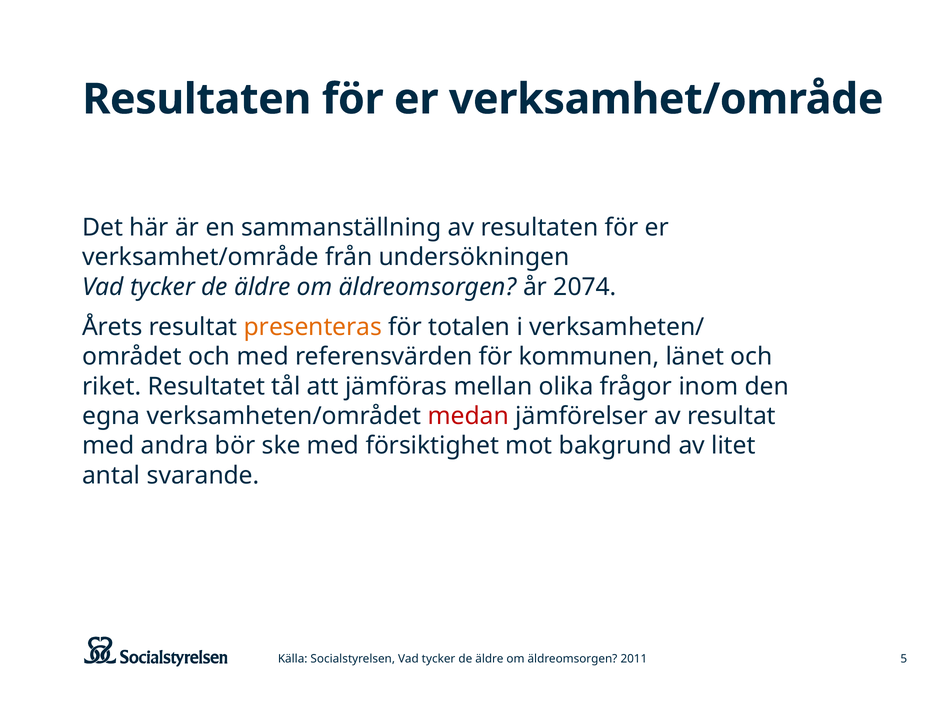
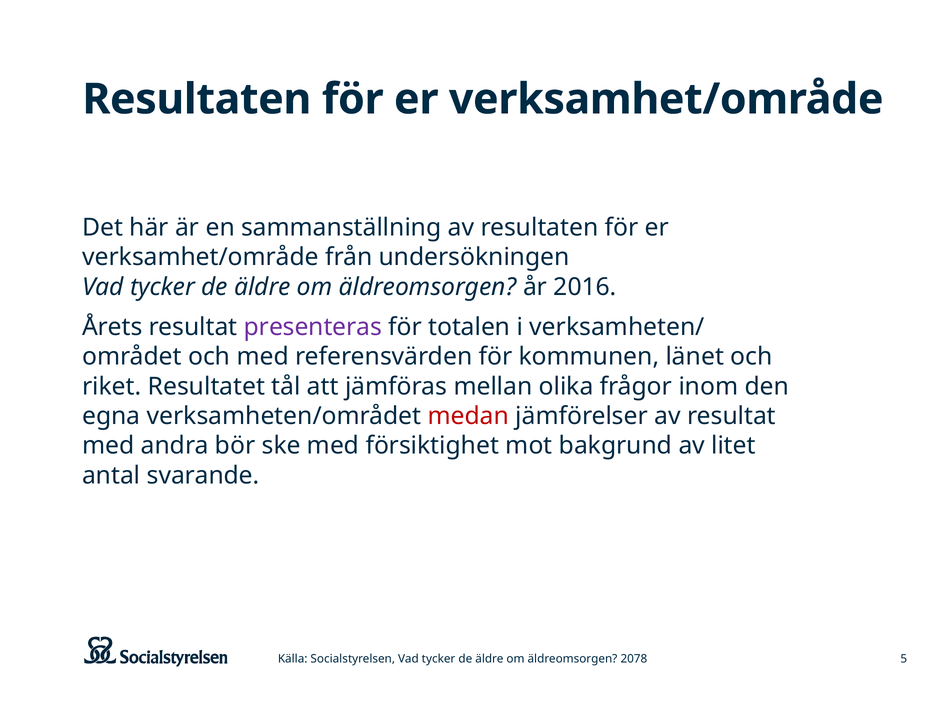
2074: 2074 -> 2016
presenteras colour: orange -> purple
2011: 2011 -> 2078
